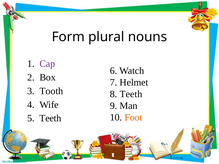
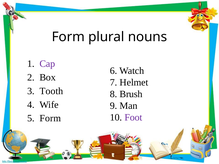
8 Teeth: Teeth -> Brush
Foot colour: orange -> purple
Teeth at (50, 118): Teeth -> Form
